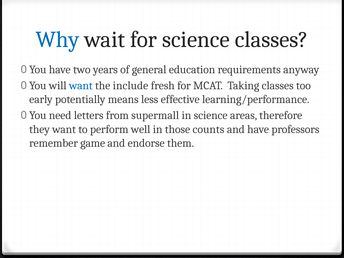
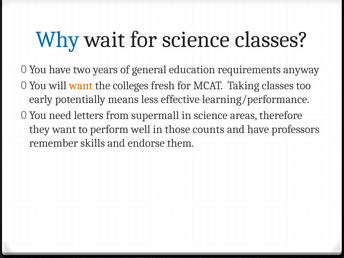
want at (81, 86) colour: blue -> orange
include: include -> colleges
game: game -> skills
